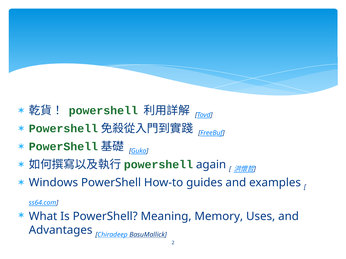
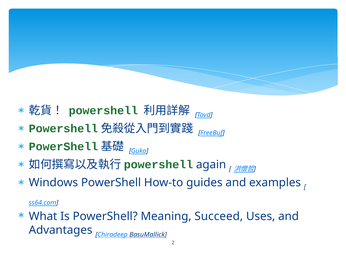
Memory: Memory -> Succeed
